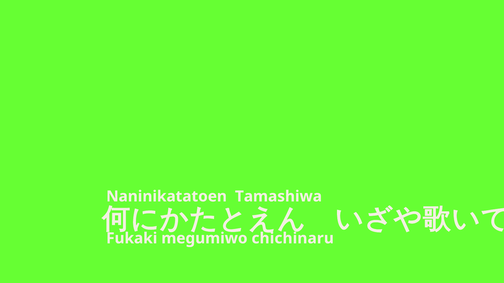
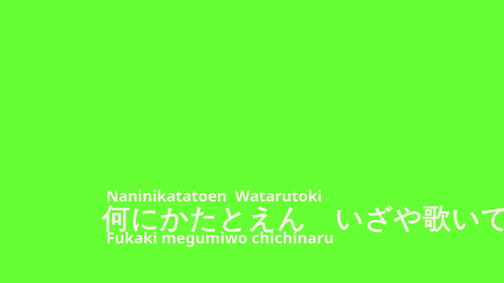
Tamashiwa: Tamashiwa -> Watarutoki
